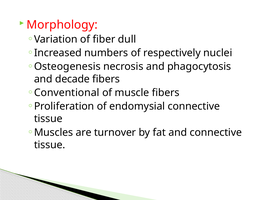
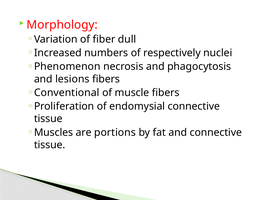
Osteogenesis: Osteogenesis -> Phenomenon
decade: decade -> lesions
turnover: turnover -> portions
